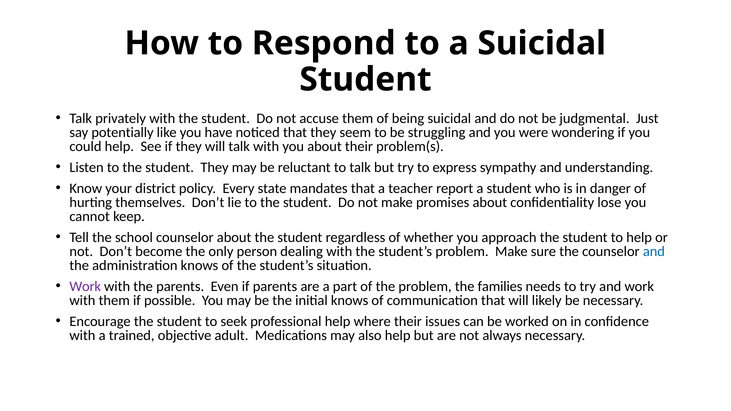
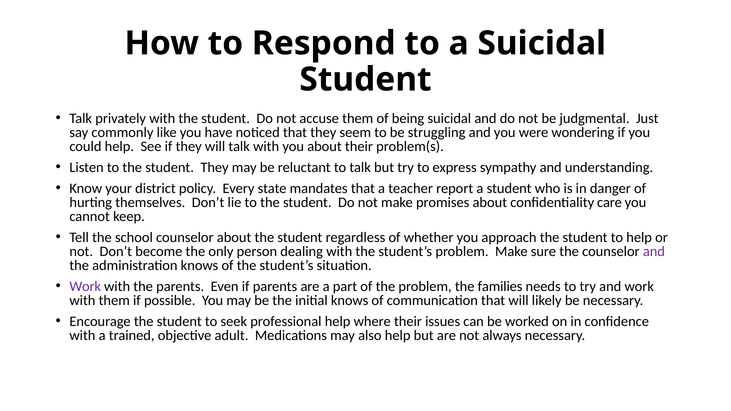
potentially: potentially -> commonly
lose: lose -> care
and at (654, 252) colour: blue -> purple
